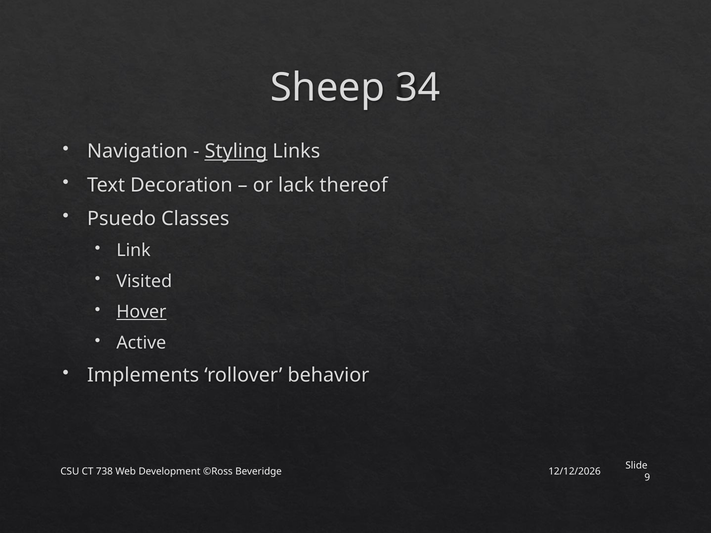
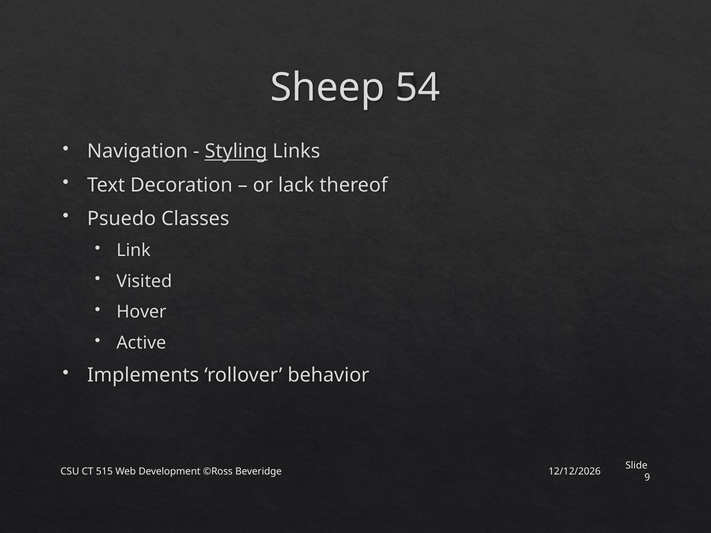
34: 34 -> 54
Hover underline: present -> none
738: 738 -> 515
